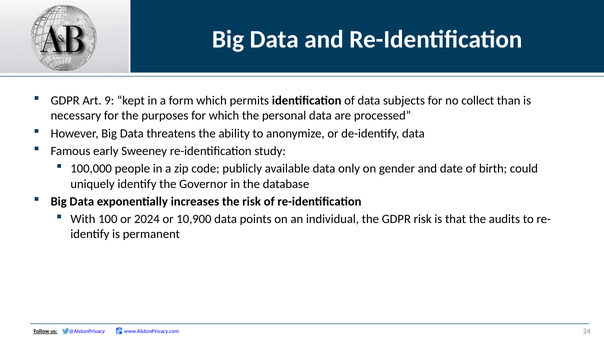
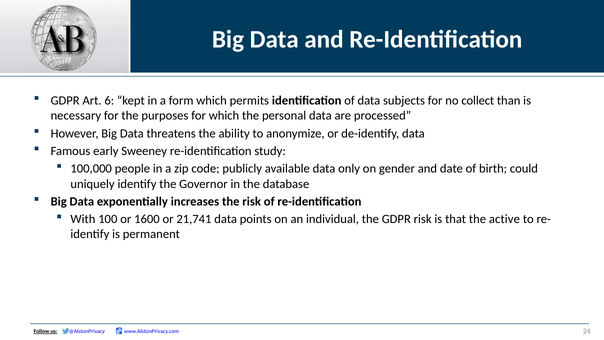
9: 9 -> 6
2024: 2024 -> 1600
10,900: 10,900 -> 21,741
audits: audits -> active
